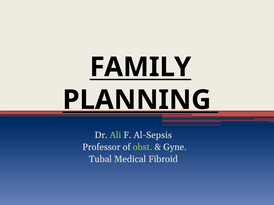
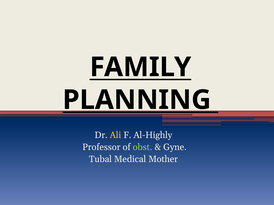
Ali colour: light green -> yellow
Al-Sepsis: Al-Sepsis -> Al-Highly
Fibroid: Fibroid -> Mother
